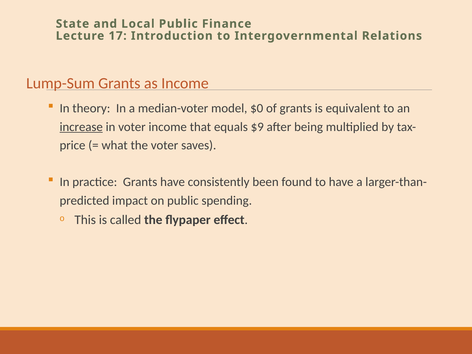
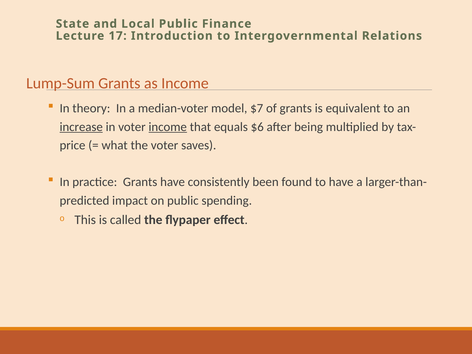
$0: $0 -> $7
income at (168, 127) underline: none -> present
$9: $9 -> $6
